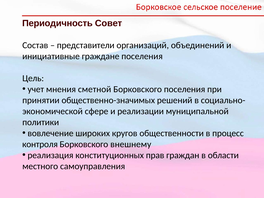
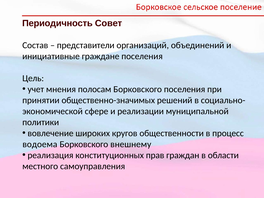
сметной: сметной -> полосам
контроля: контроля -> водоема
